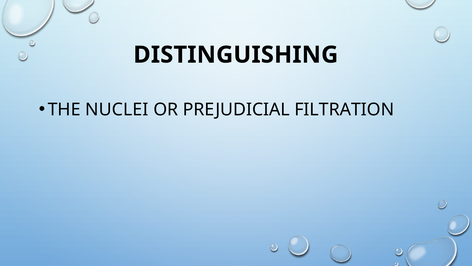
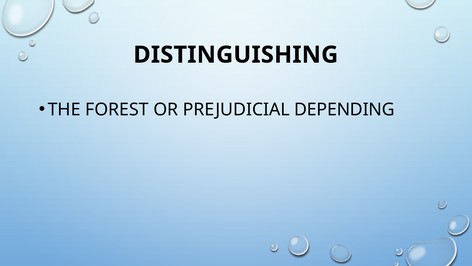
NUCLEI: NUCLEI -> FOREST
FILTRATION: FILTRATION -> DEPENDING
